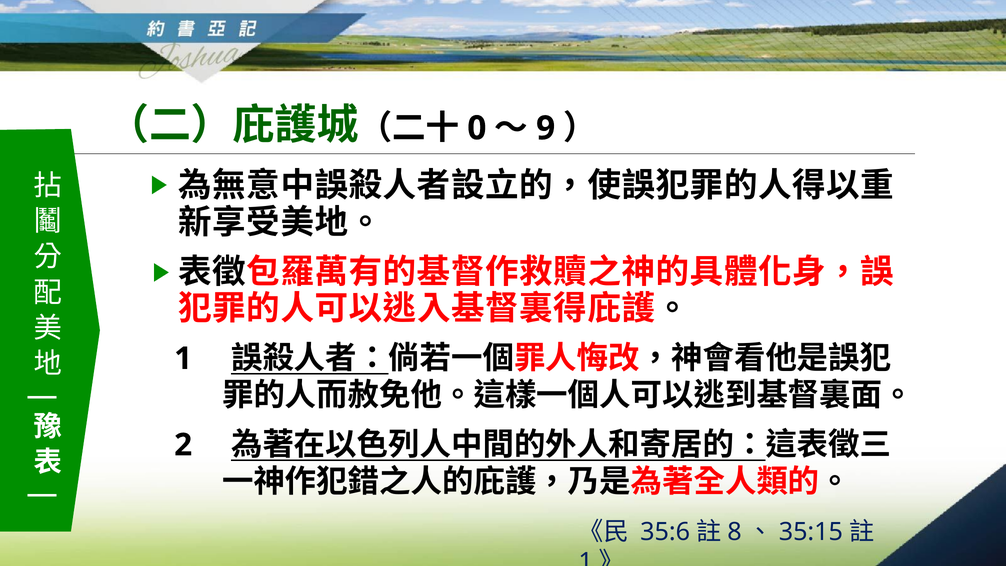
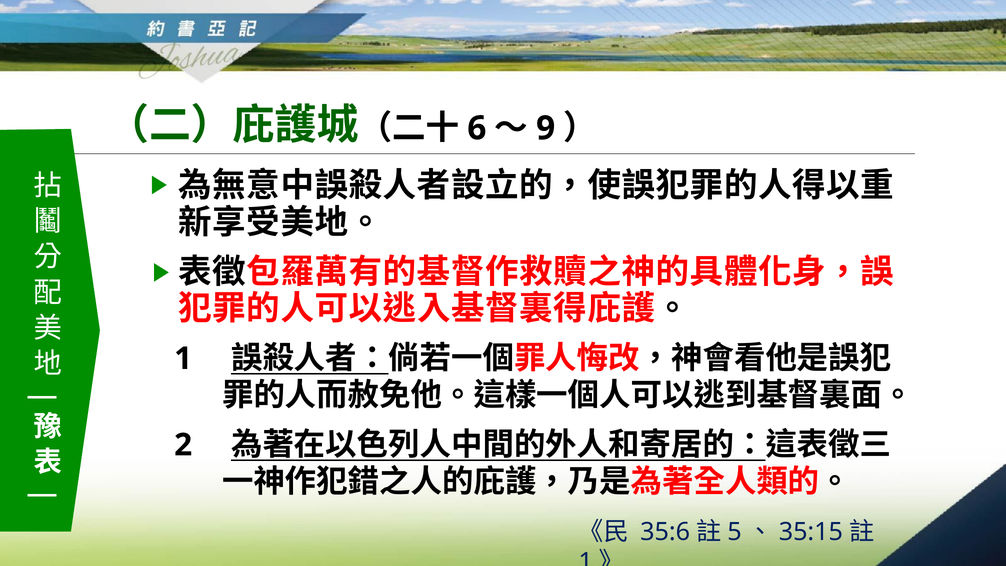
0: 0 -> 6
8: 8 -> 5
